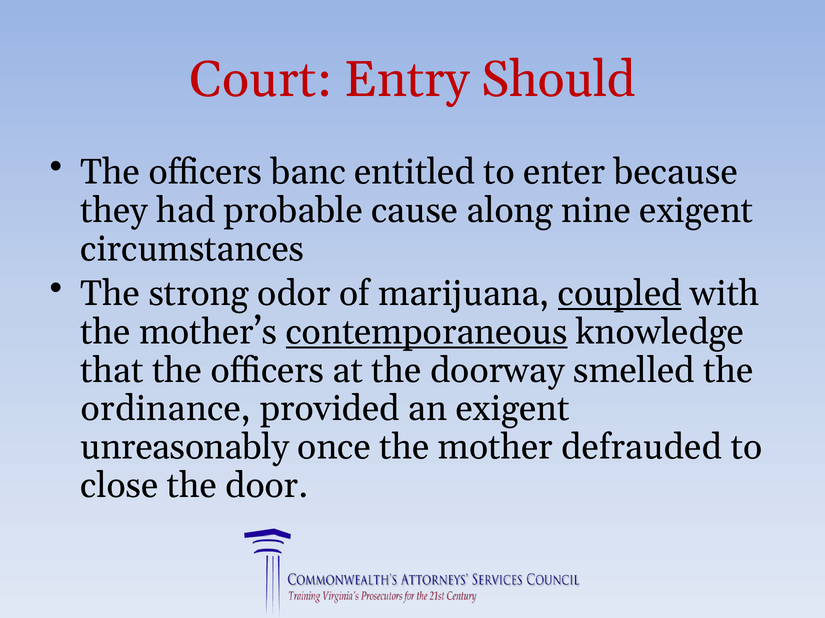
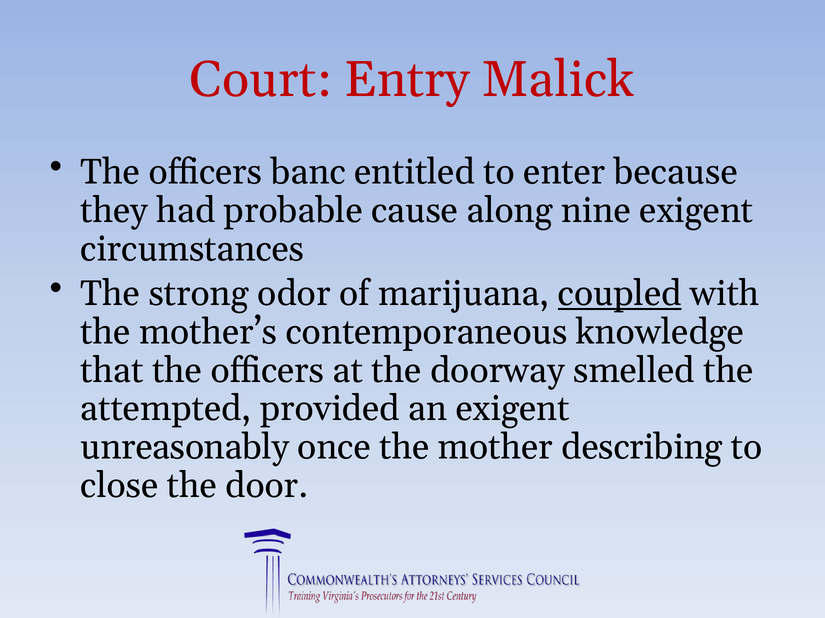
Should: Should -> Malick
contemporaneous underline: present -> none
ordinance: ordinance -> attempted
defrauded: defrauded -> describing
